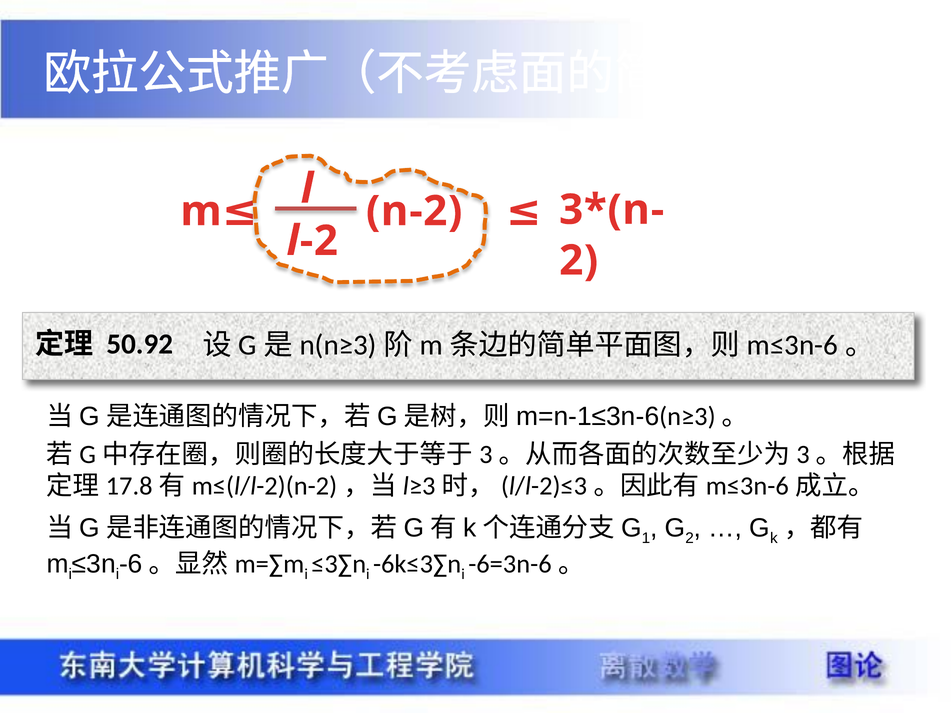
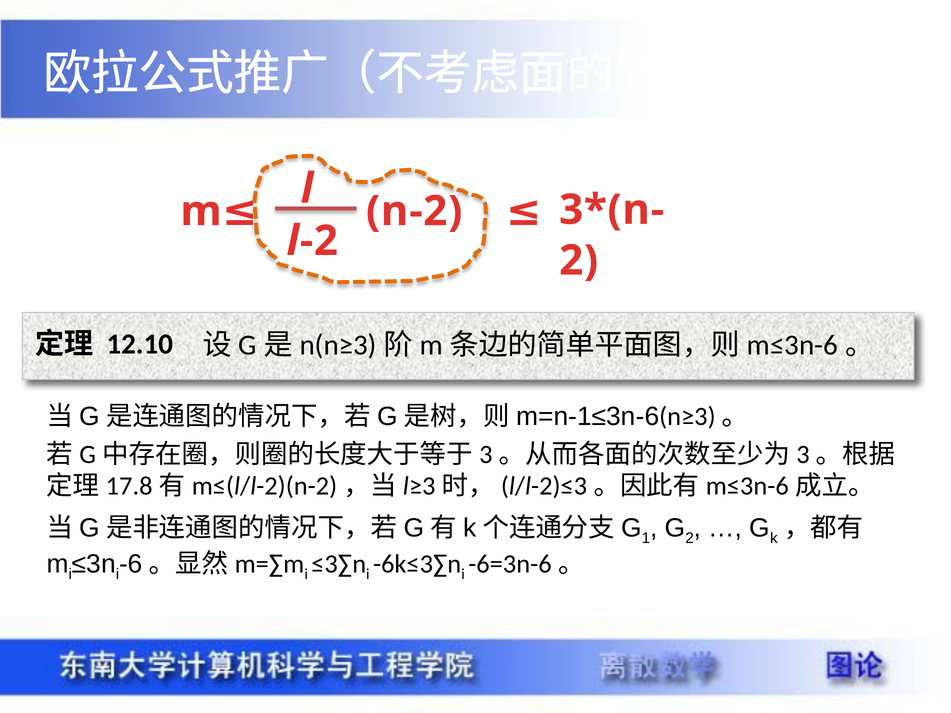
50.92: 50.92 -> 12.10
